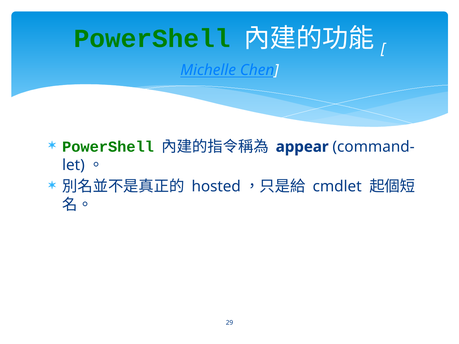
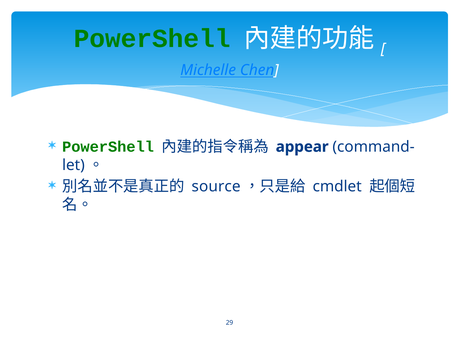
hosted: hosted -> source
